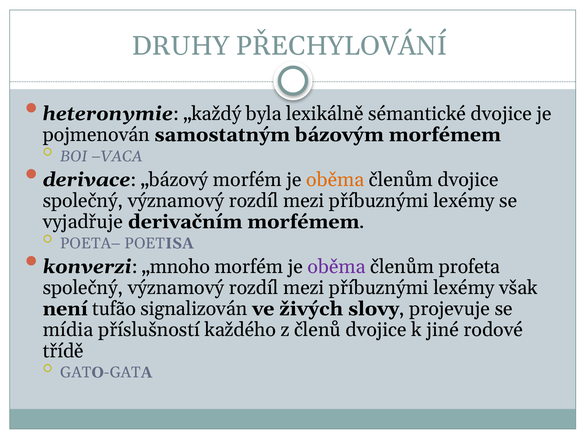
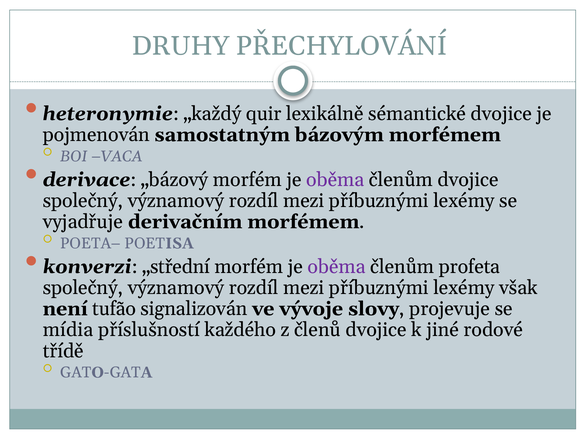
byla: byla -> quir
oběma at (335, 180) colour: orange -> purple
„mnoho: „mnoho -> „střední
živých: živých -> vývoje
